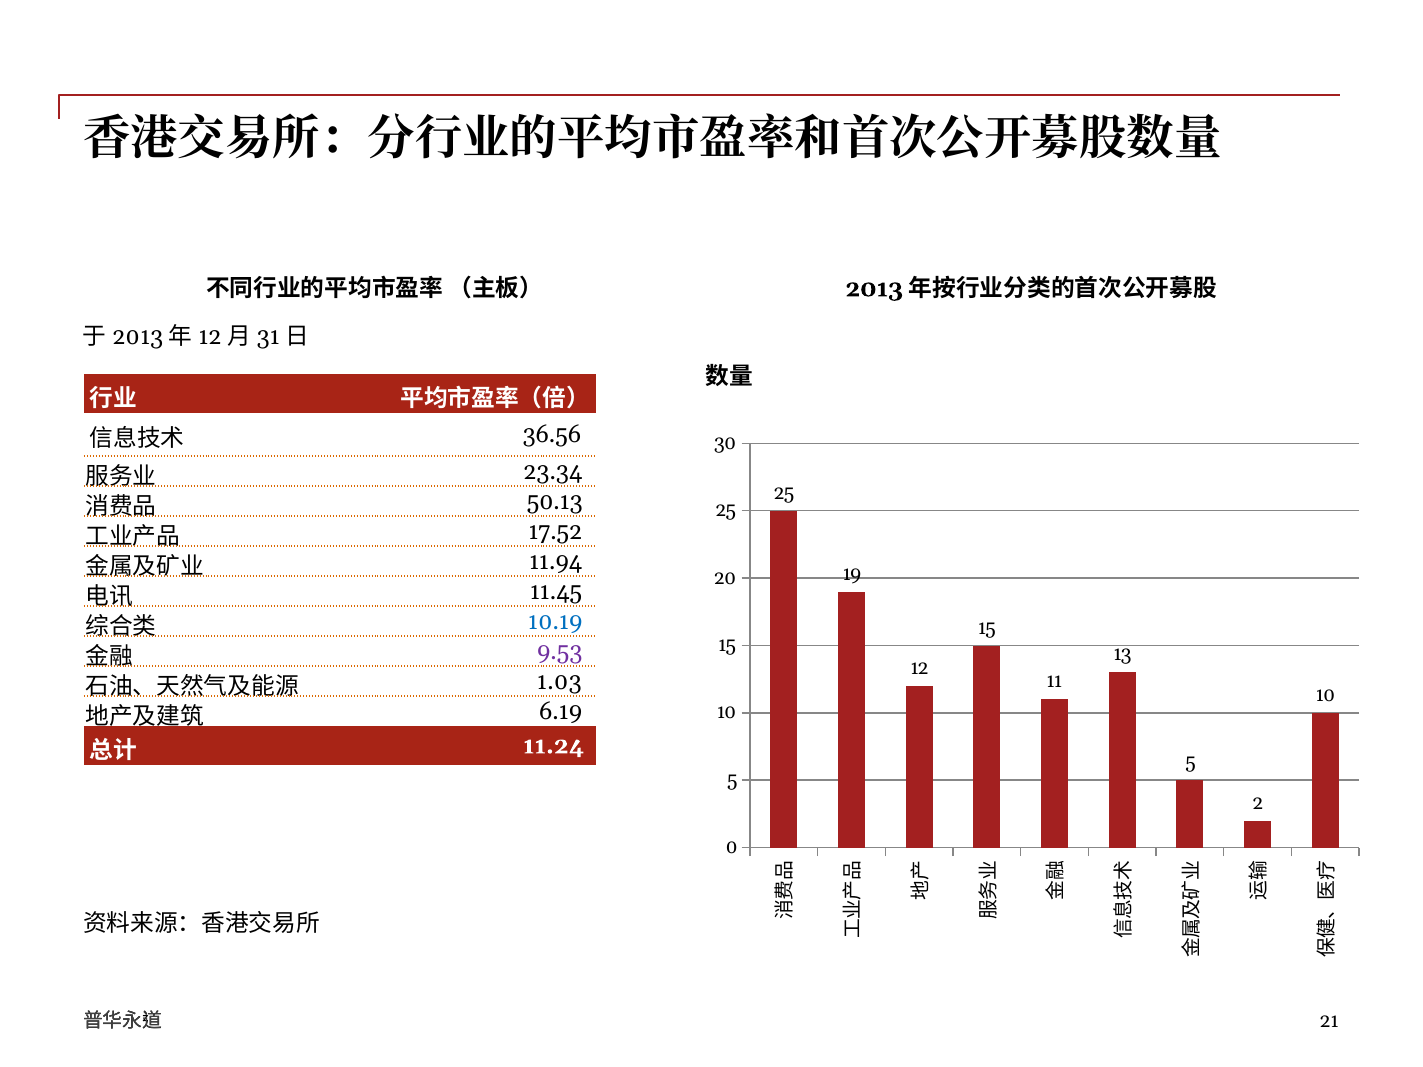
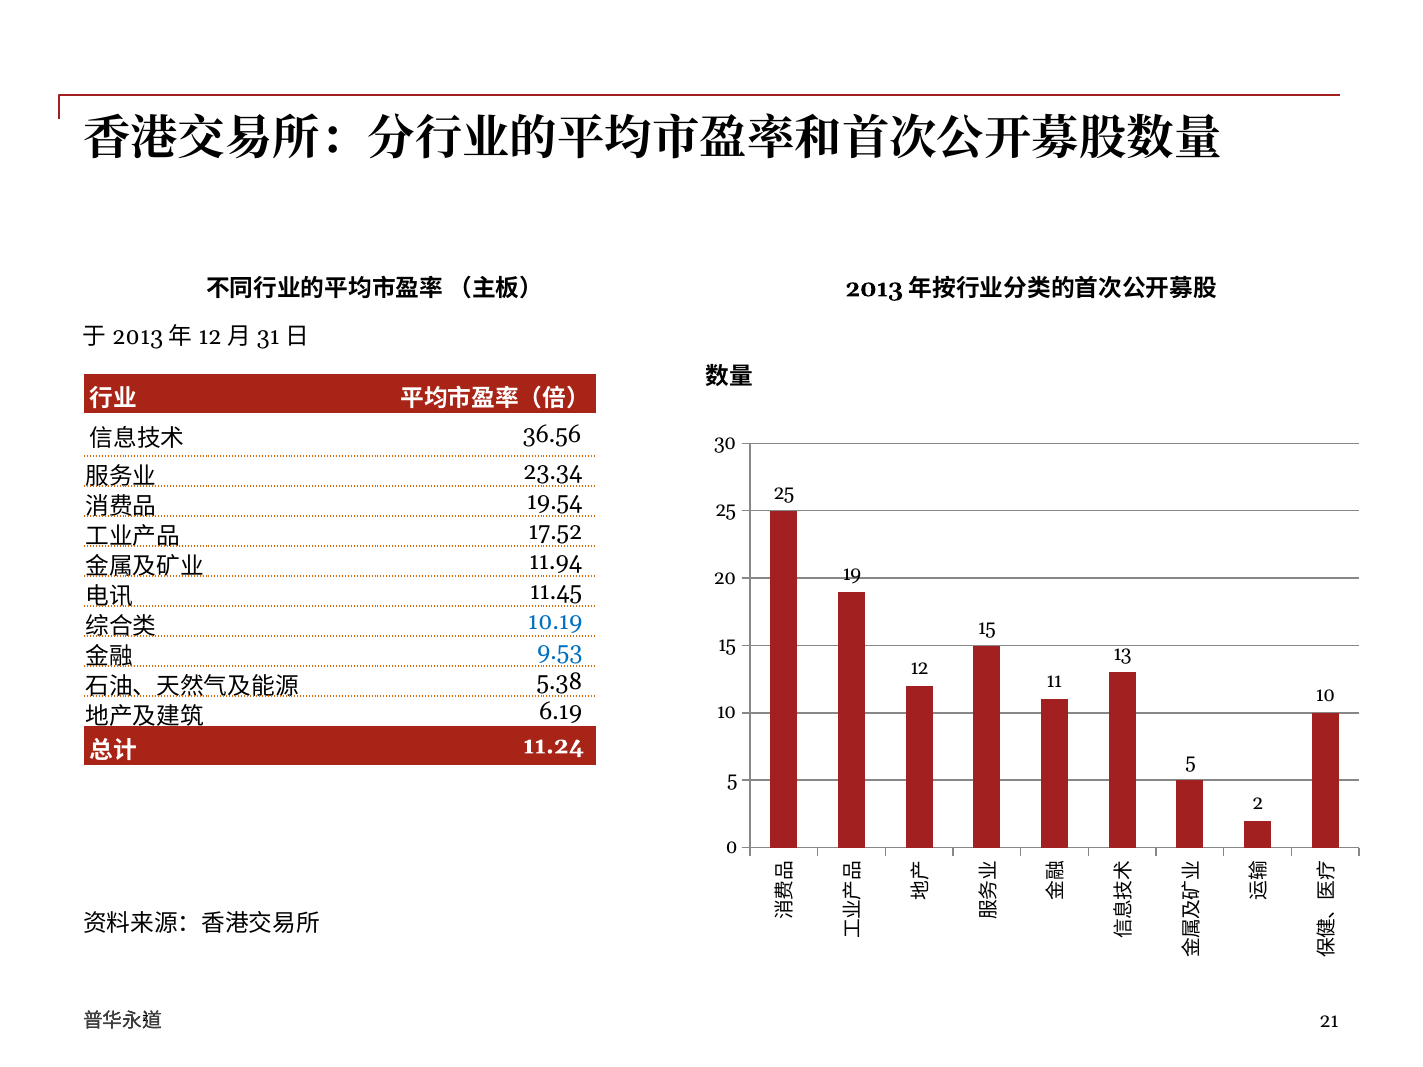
50.13: 50.13 -> 19.54
9.53 colour: purple -> blue
1.03: 1.03 -> 5.38
